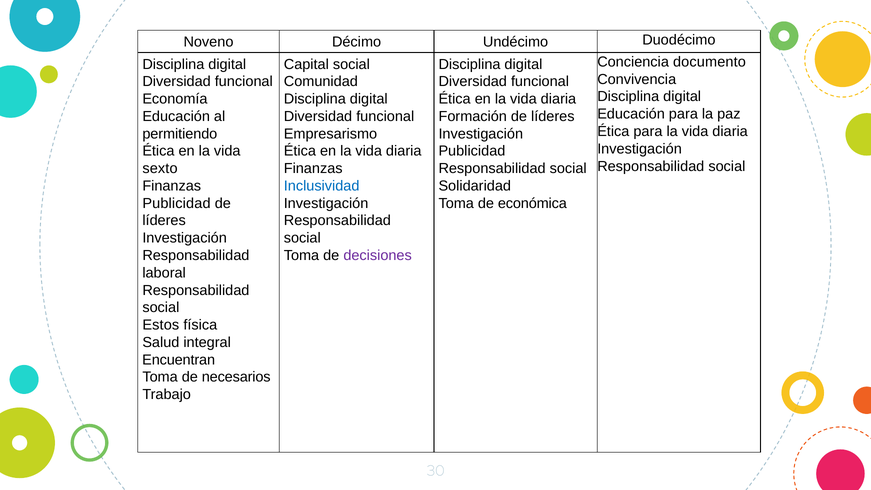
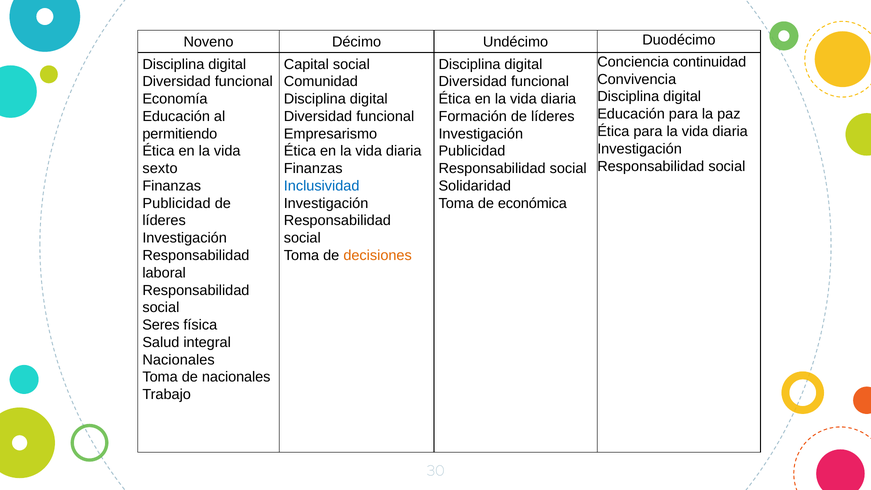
documento: documento -> continuidad
decisiones colour: purple -> orange
Estos: Estos -> Seres
Encuentran at (179, 360): Encuentran -> Nacionales
de necesarios: necesarios -> nacionales
